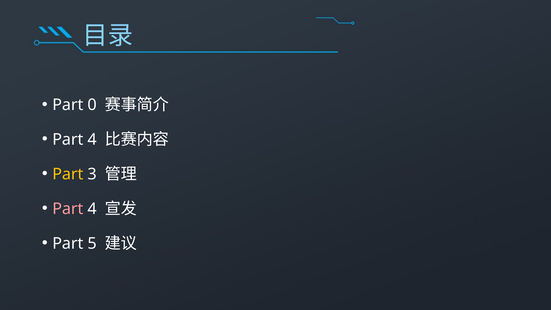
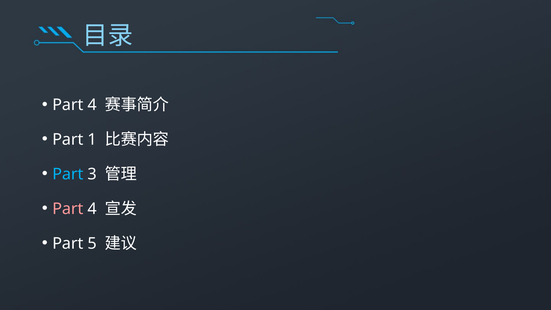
0 at (92, 105): 0 -> 4
4 at (92, 139): 4 -> 1
Part at (68, 174) colour: yellow -> light blue
